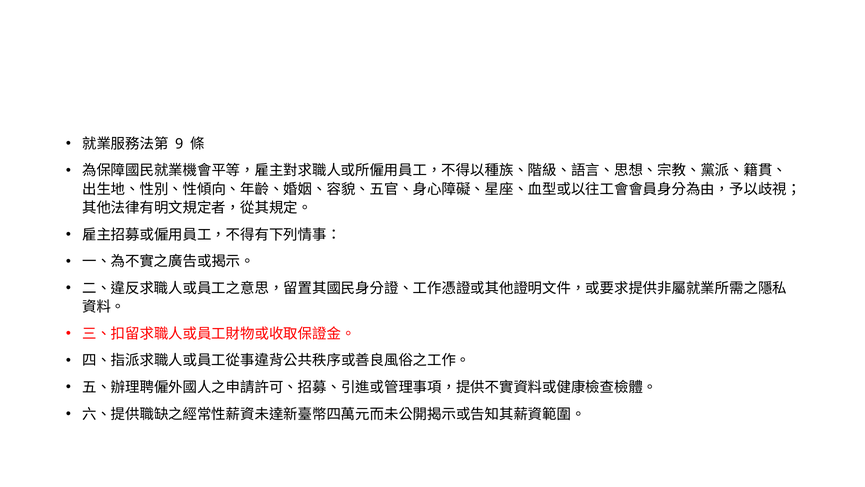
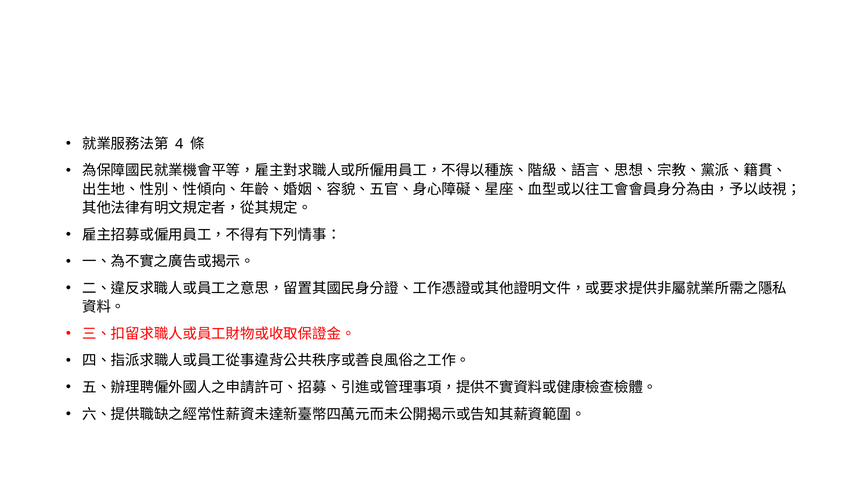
9: 9 -> 4
